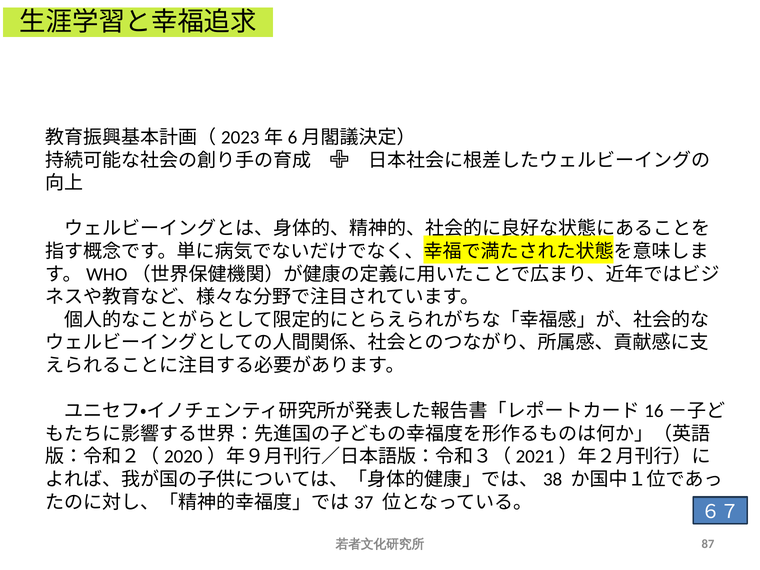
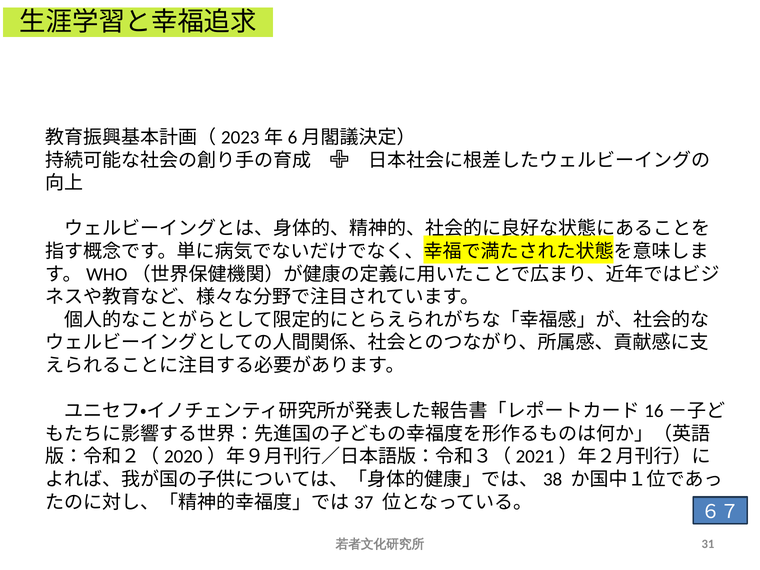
87: 87 -> 31
